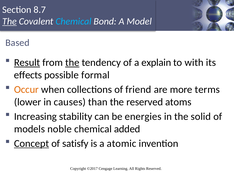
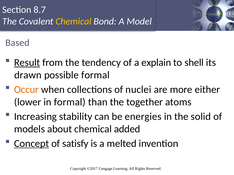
The at (9, 21) underline: present -> none
Chemical at (74, 21) colour: light blue -> yellow
the at (72, 63) underline: present -> none
with: with -> shell
effects: effects -> drawn
friend: friend -> nuclei
terms: terms -> either
in causes: causes -> formal
the reserved: reserved -> together
noble: noble -> about
atomic: atomic -> melted
